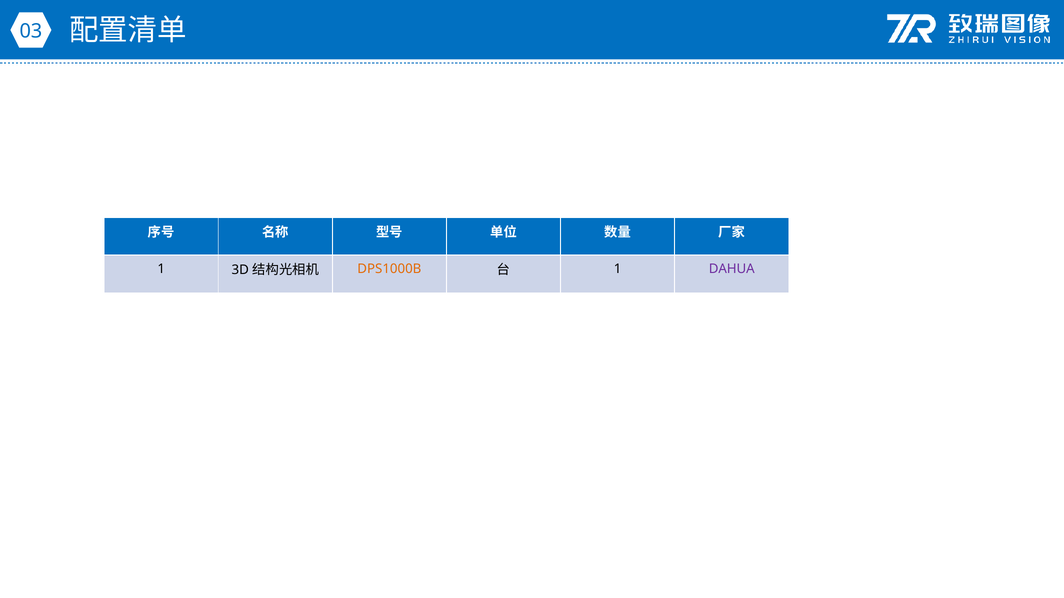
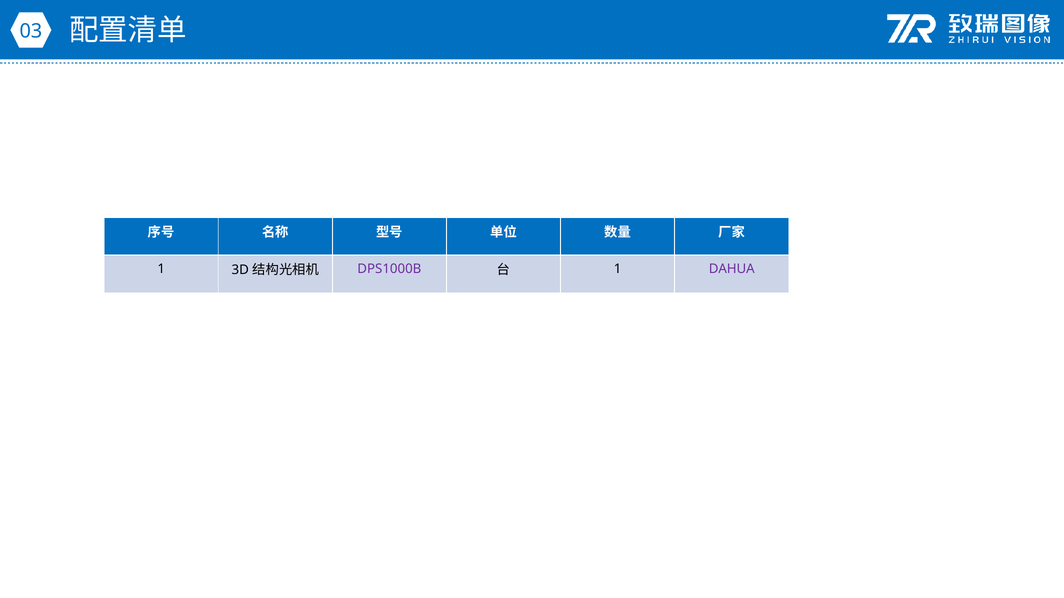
DPS1000B colour: orange -> purple
